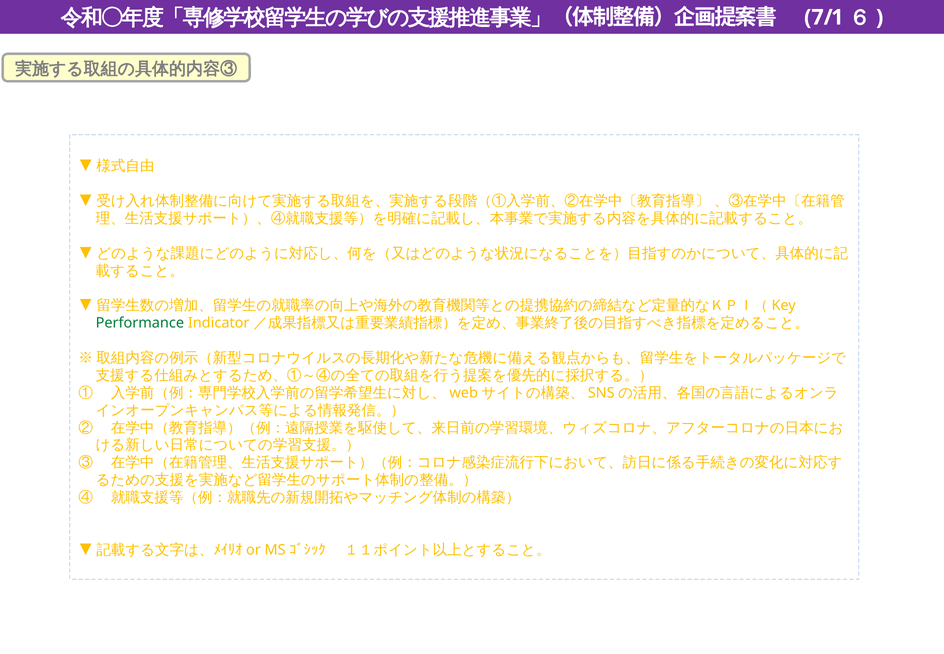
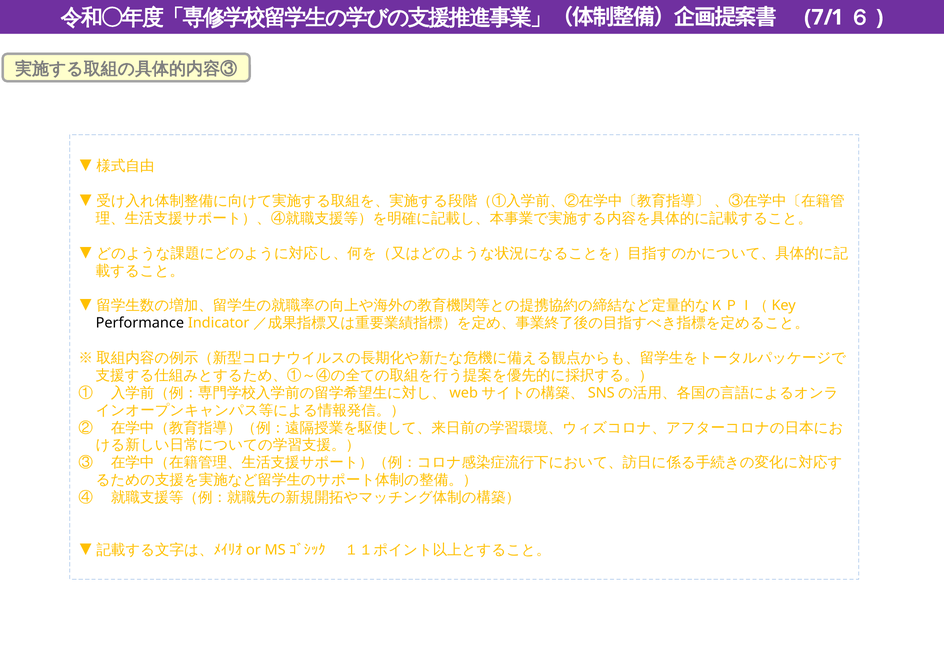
Performance colour: green -> black
